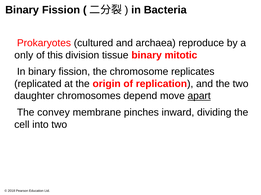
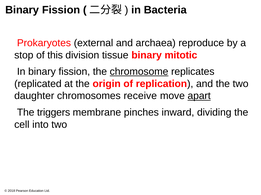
cultured: cultured -> external
only: only -> stop
chromosome underline: none -> present
depend: depend -> receive
convey: convey -> triggers
